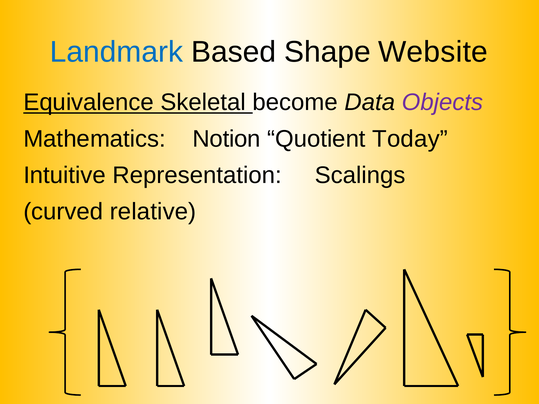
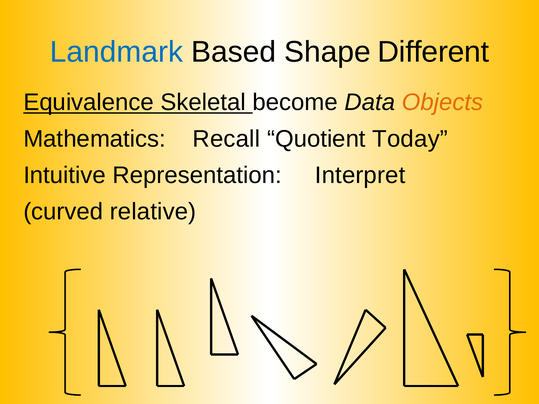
Website: Website -> Different
Objects colour: purple -> orange
Notion: Notion -> Recall
Scalings: Scalings -> Interpret
